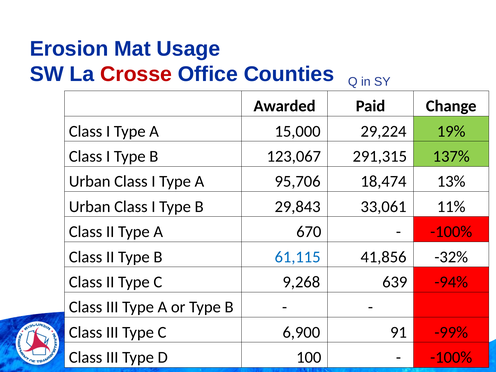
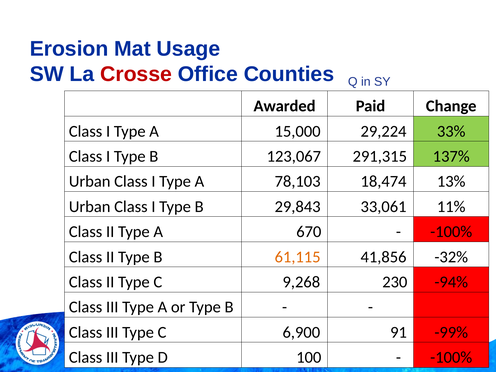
19%: 19% -> 33%
95,706: 95,706 -> 78,103
61,115 colour: blue -> orange
639: 639 -> 230
